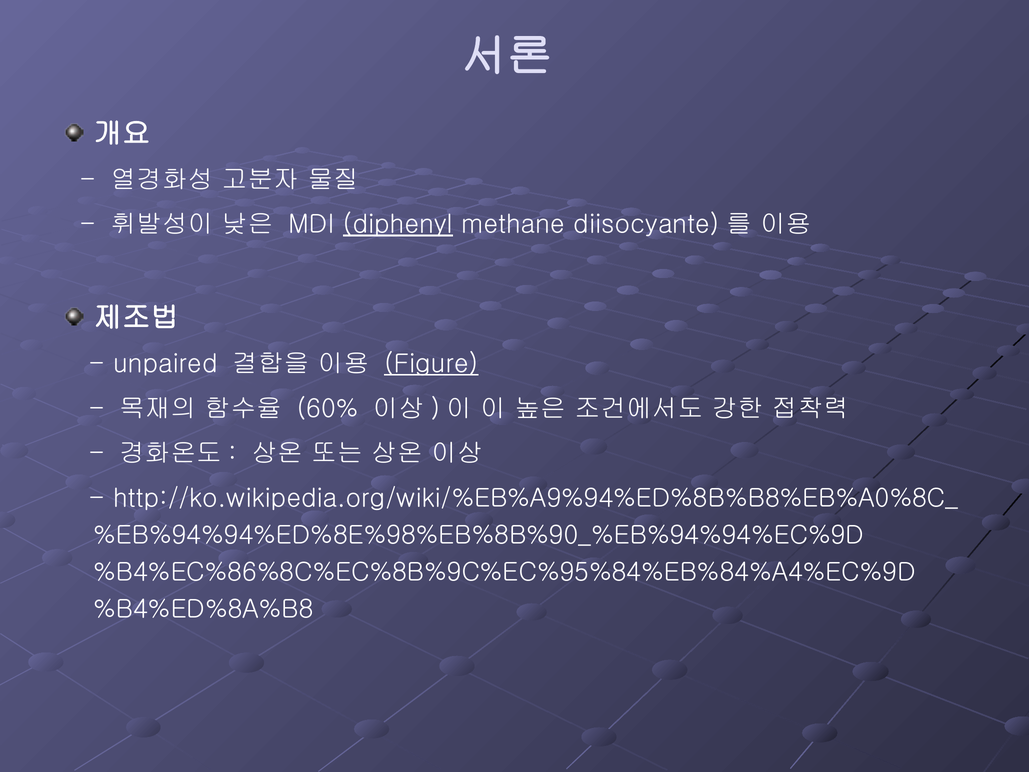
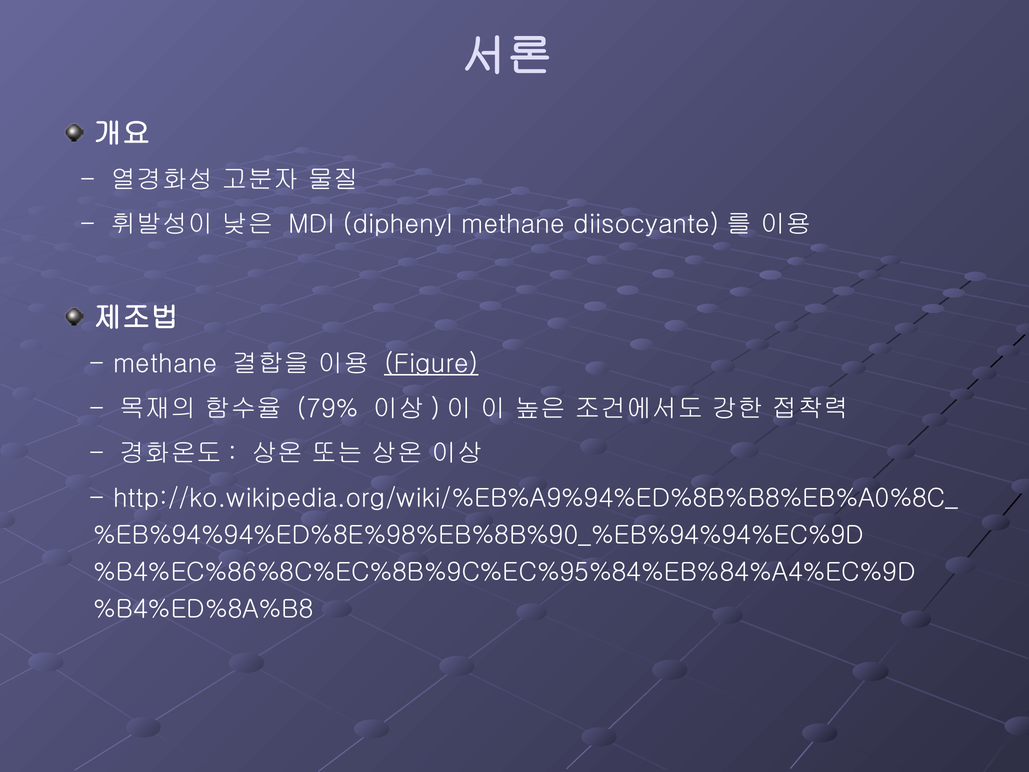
diphenyl underline: present -> none
unpaired at (165, 364): unpaired -> methane
60%: 60% -> 79%
